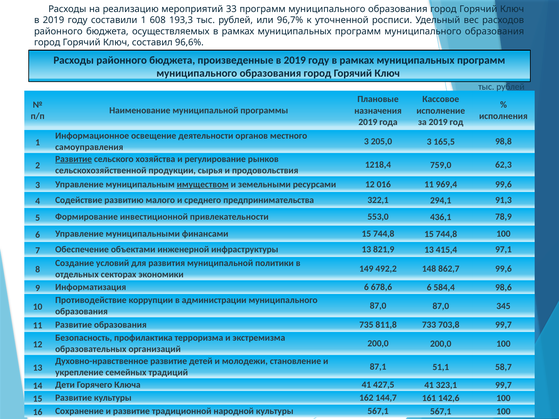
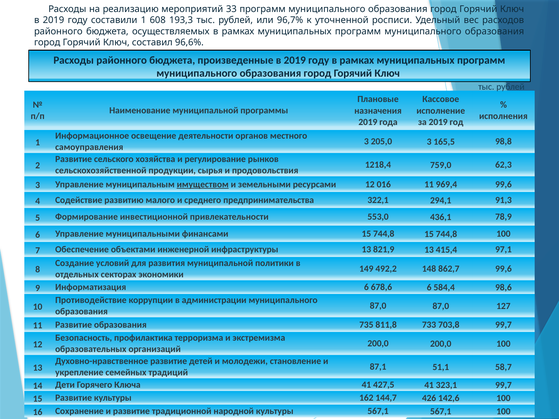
Развитие at (74, 159) underline: present -> none
345: 345 -> 127
161: 161 -> 426
